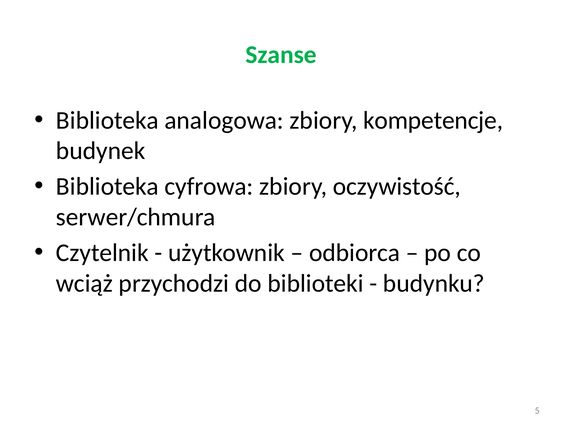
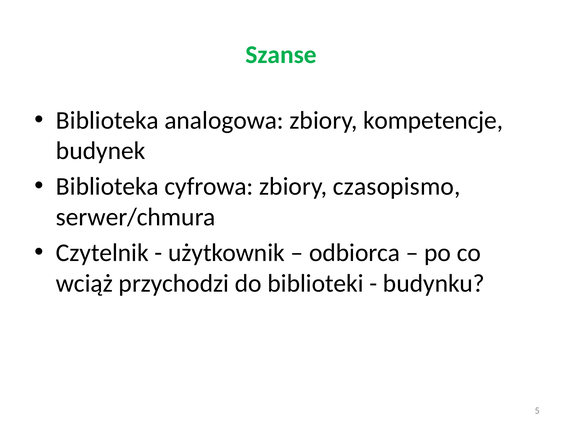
oczywistość: oczywistość -> czasopismo
